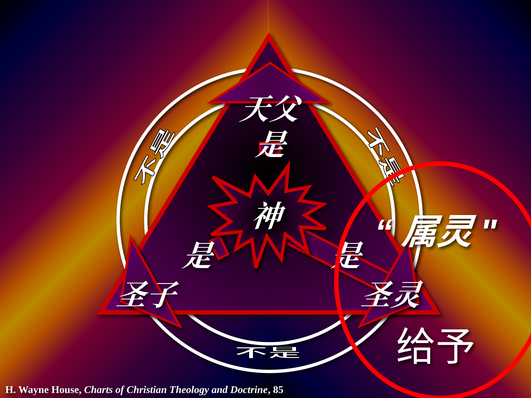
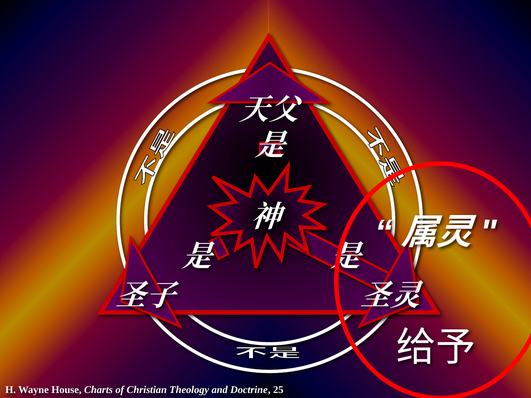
85: 85 -> 25
